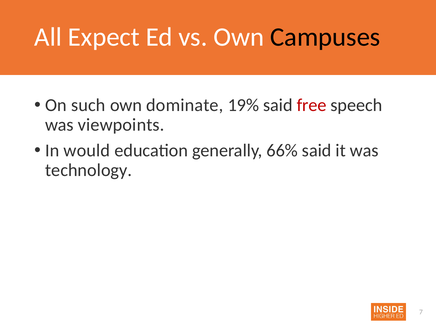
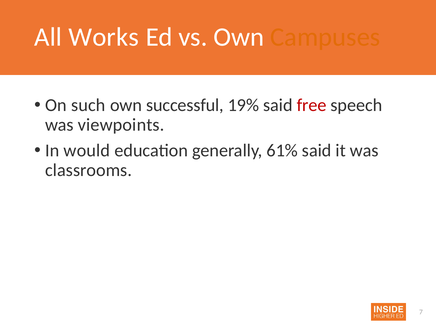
Expect: Expect -> Works
Campuses colour: black -> orange
dominate: dominate -> successful
66%: 66% -> 61%
technology: technology -> classrooms
